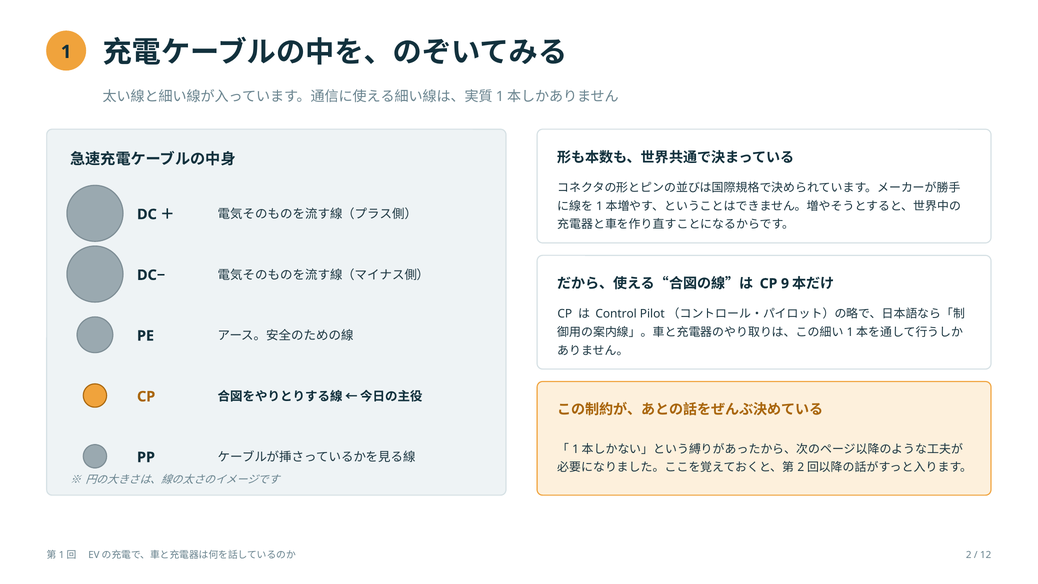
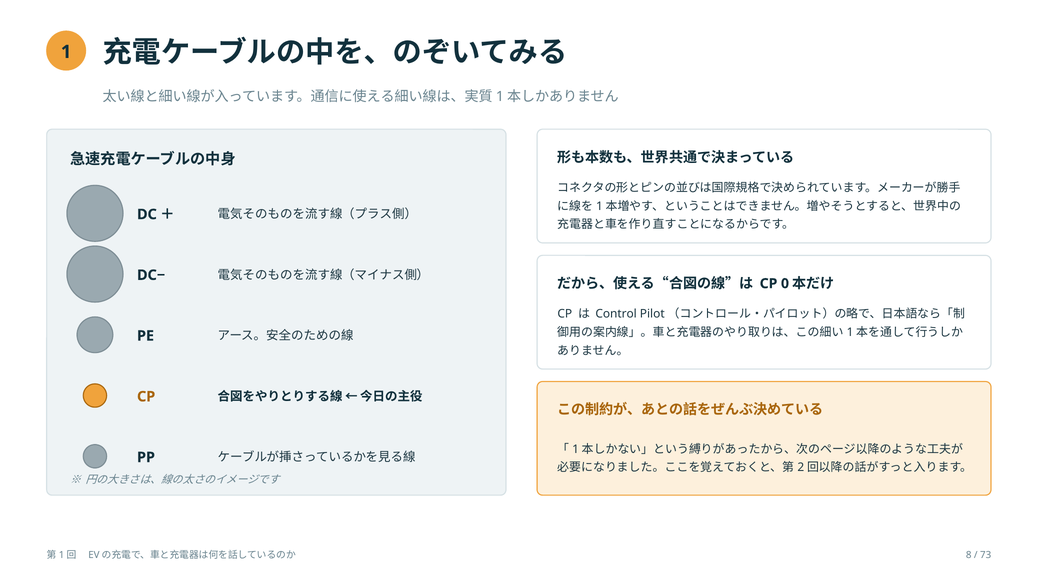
9: 9 -> 0
2: 2 -> 8
12: 12 -> 73
